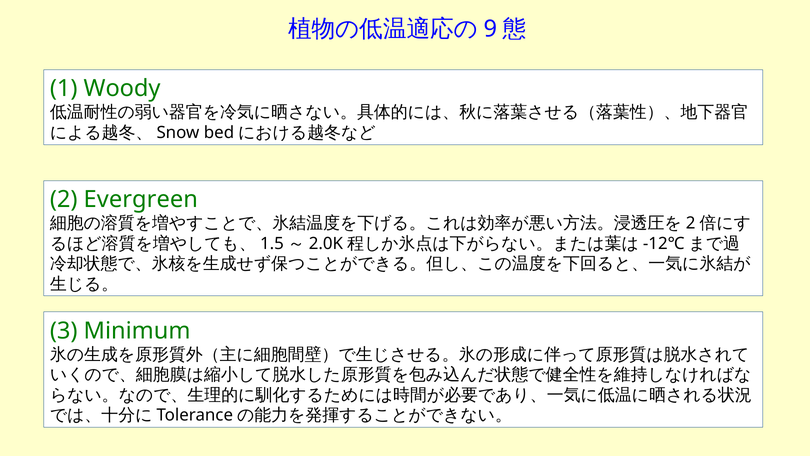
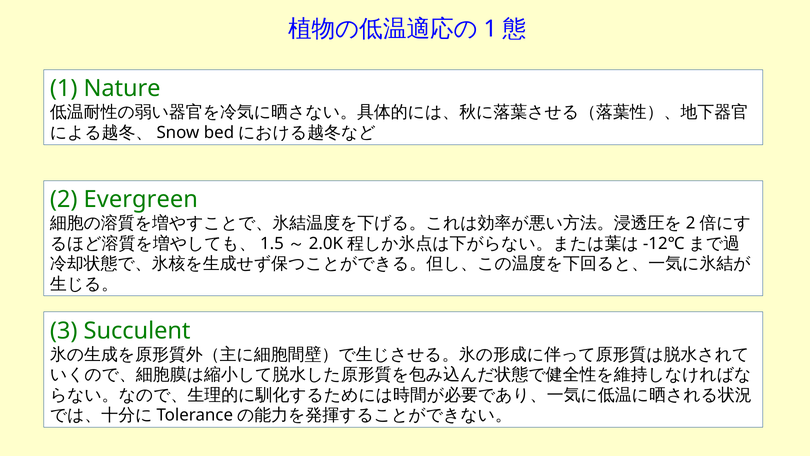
9 at (490, 29): 9 -> 1
Woody: Woody -> Nature
Minimum: Minimum -> Succulent
